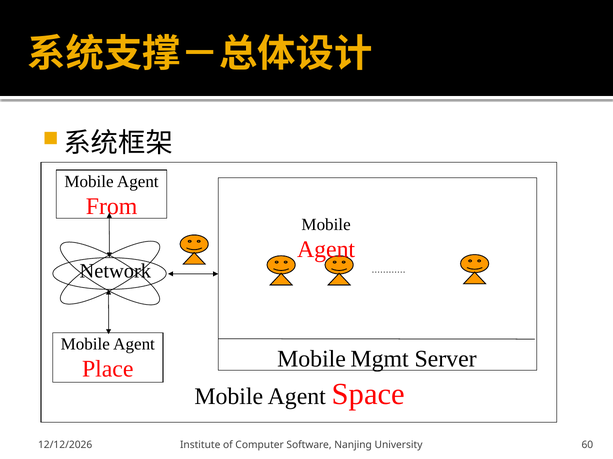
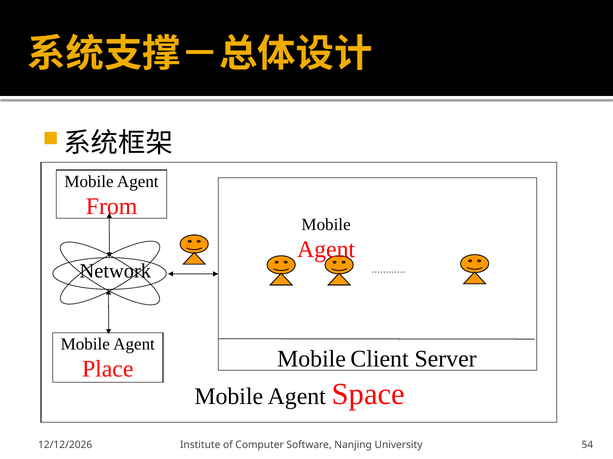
Mgmt: Mgmt -> Client
60: 60 -> 54
